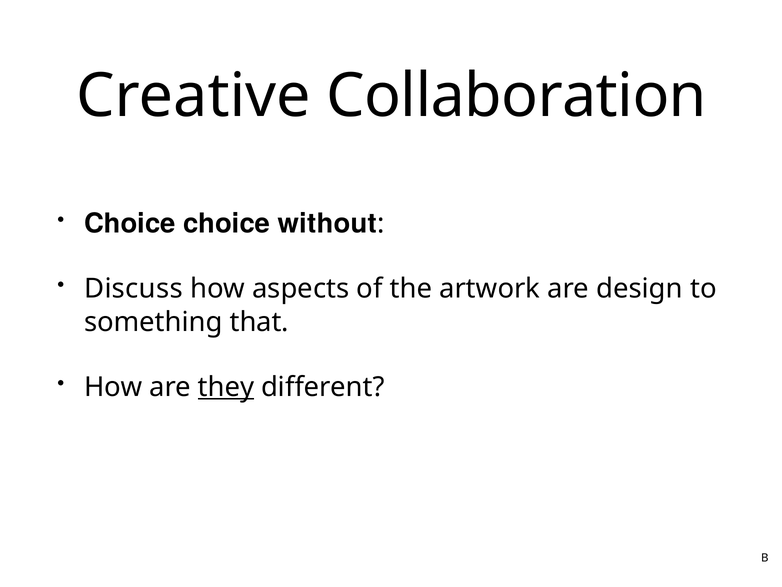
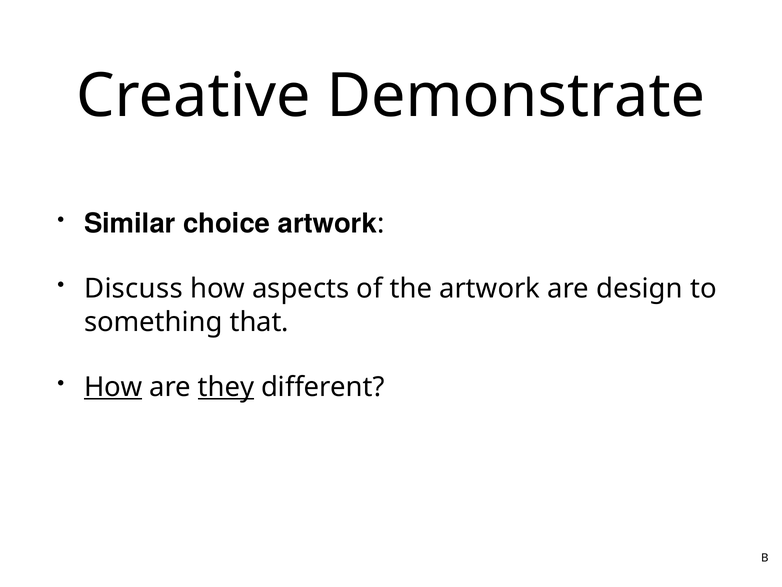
Collaboration: Collaboration -> Demonstrate
Choice at (130, 224): Choice -> Similar
choice without: without -> artwork
How at (113, 387) underline: none -> present
